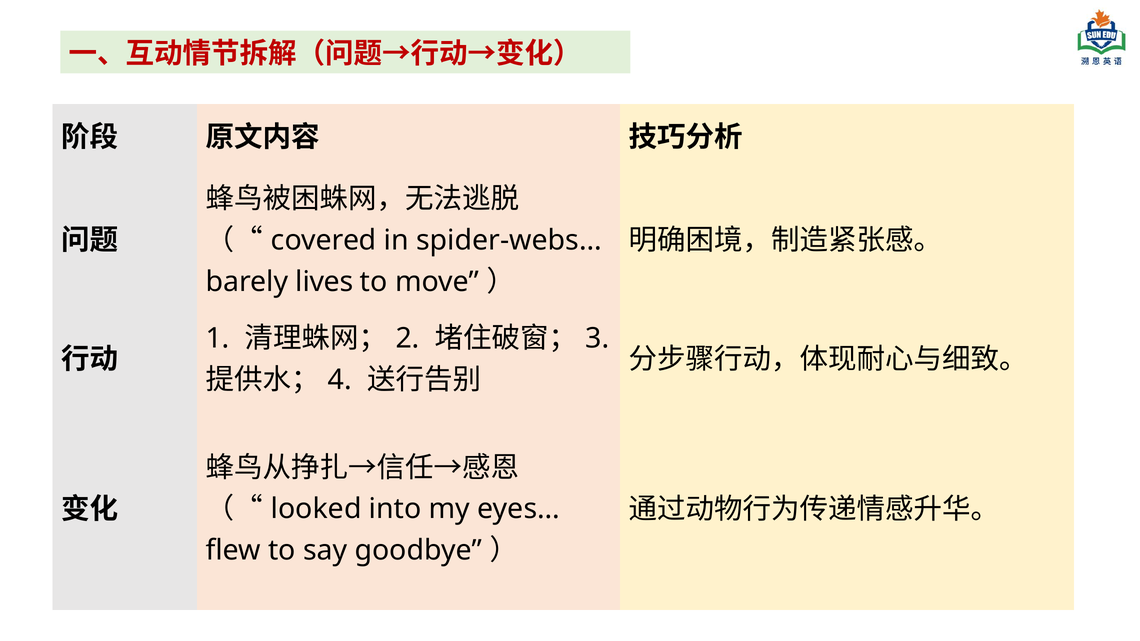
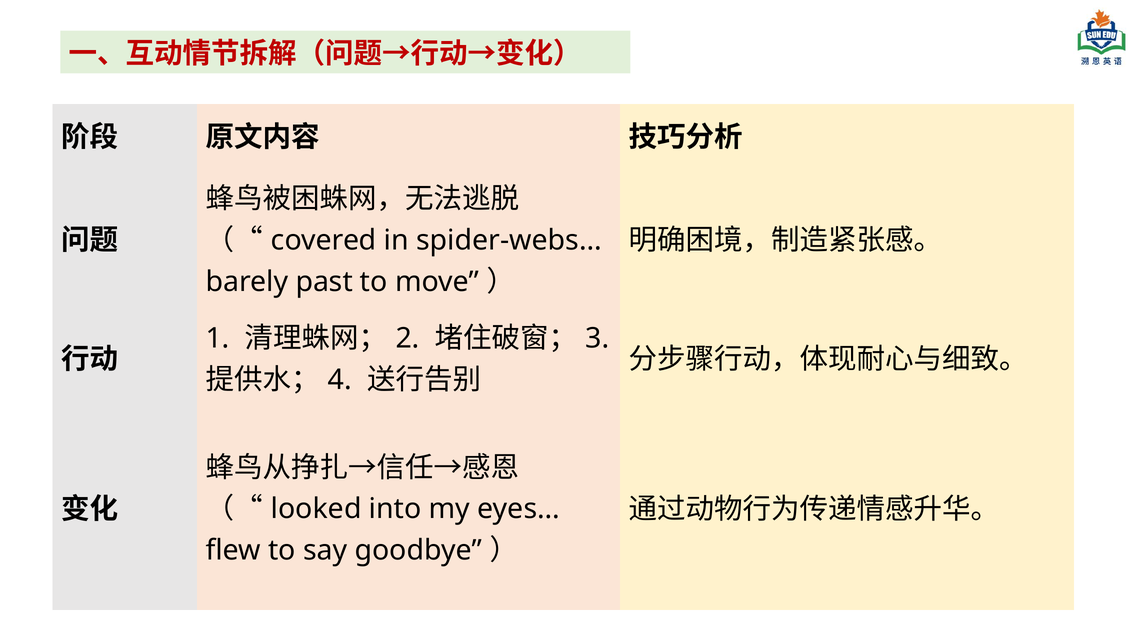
lives: lives -> past
